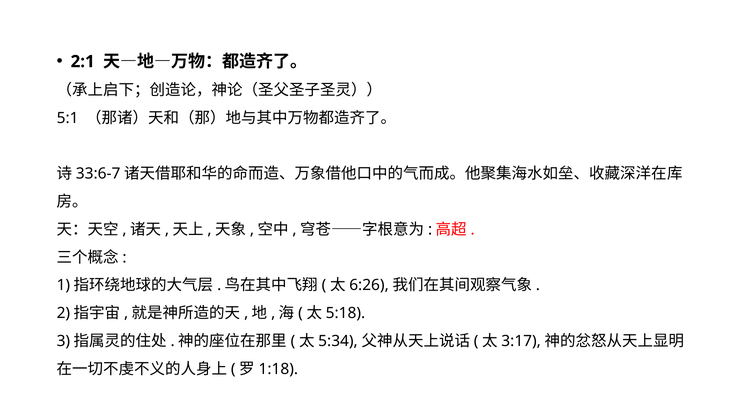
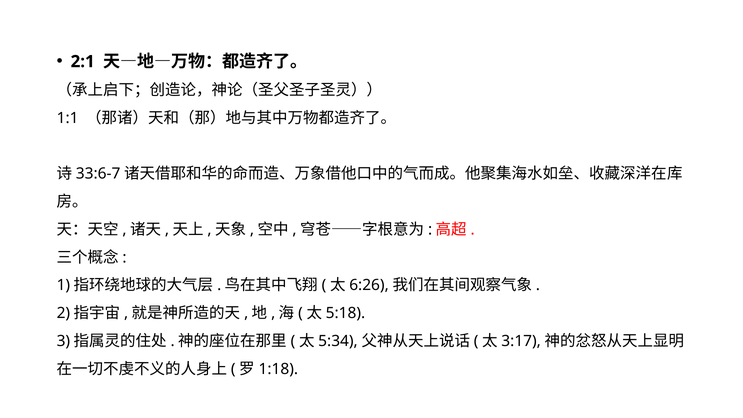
5:1: 5:1 -> 1:1
